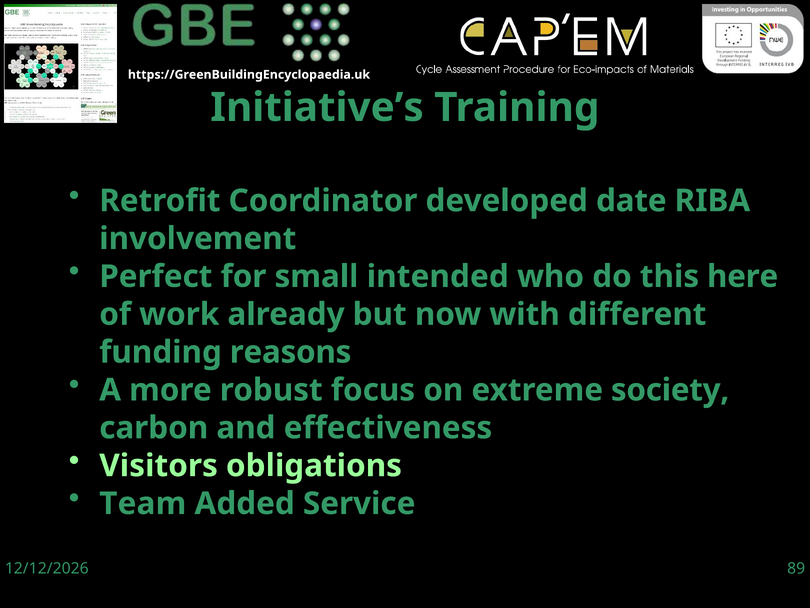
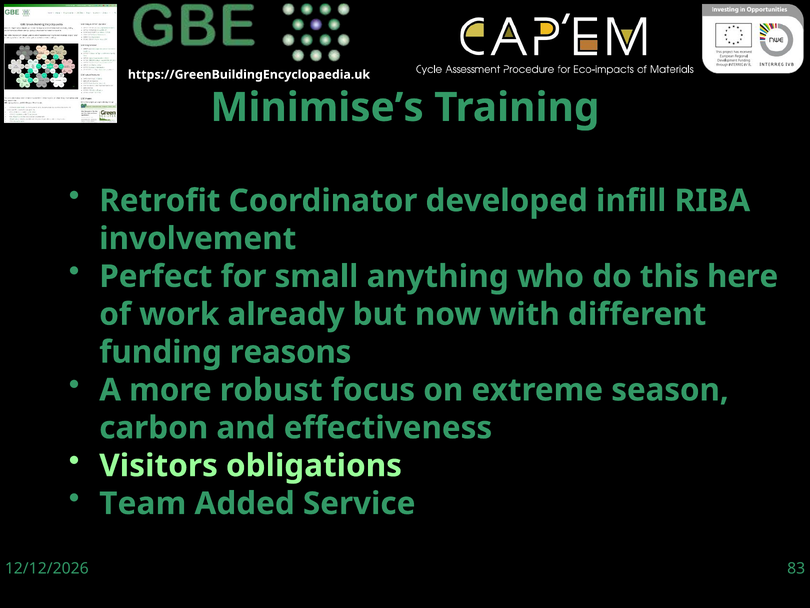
Initiative’s: Initiative’s -> Minimise’s
date: date -> infill
intended: intended -> anything
society: society -> season
89: 89 -> 83
